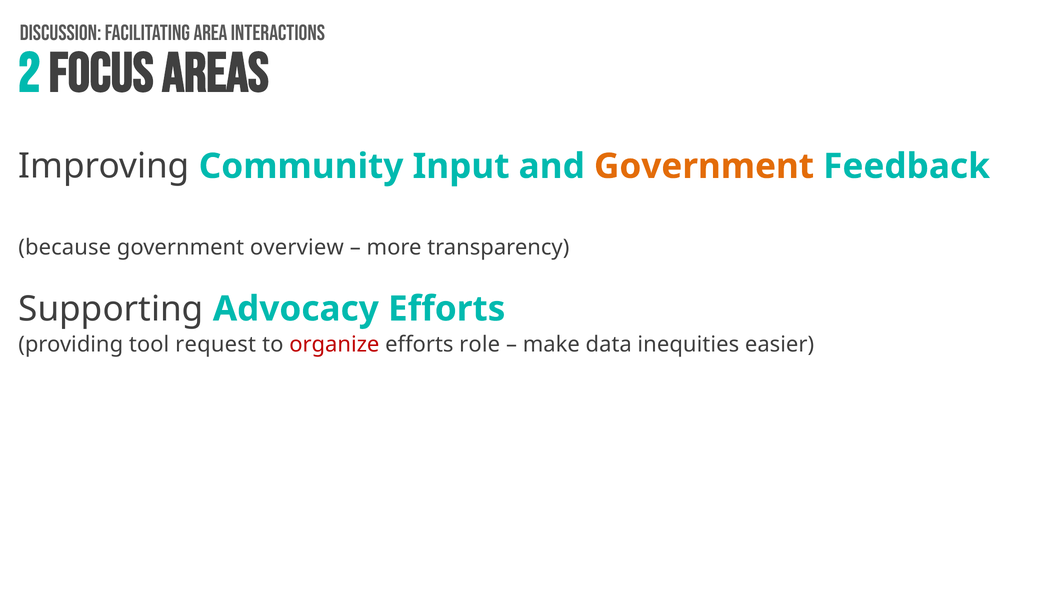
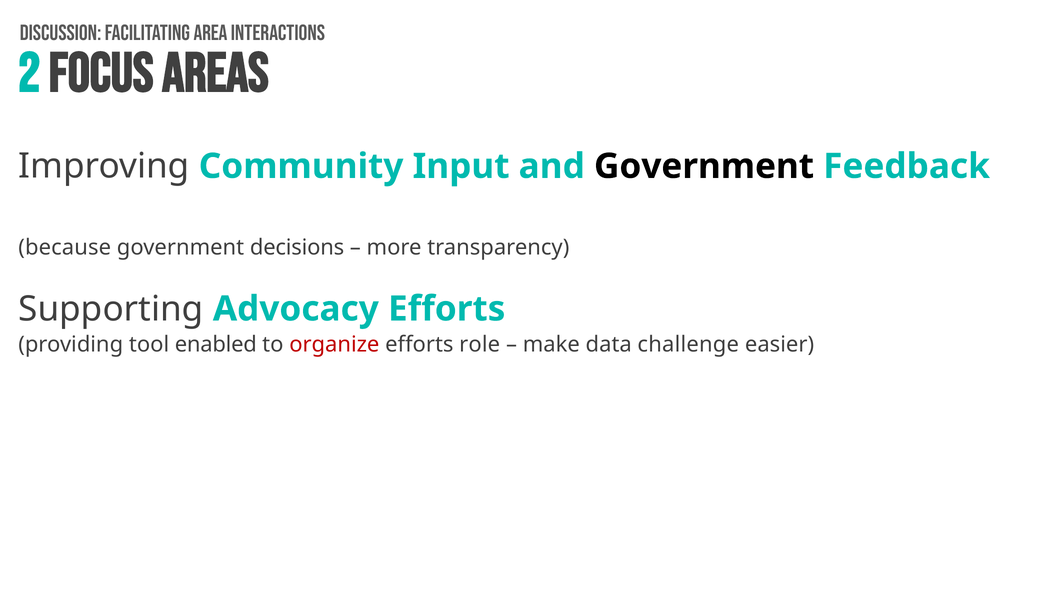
Government at (704, 166) colour: orange -> black
overview: overview -> decisions
request: request -> enabled
inequities: inequities -> challenge
